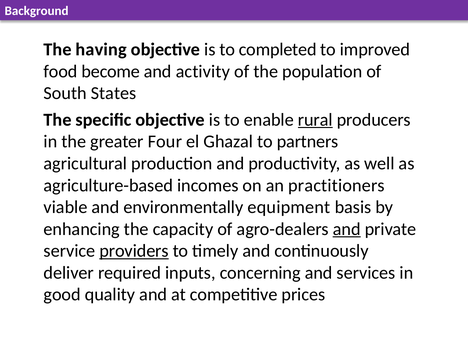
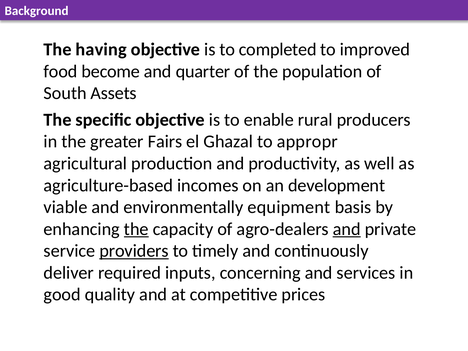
activity: activity -> quarter
States: States -> Assets
rural underline: present -> none
Four: Four -> Fairs
partners: partners -> appropr
practitioners: practitioners -> development
the at (136, 229) underline: none -> present
